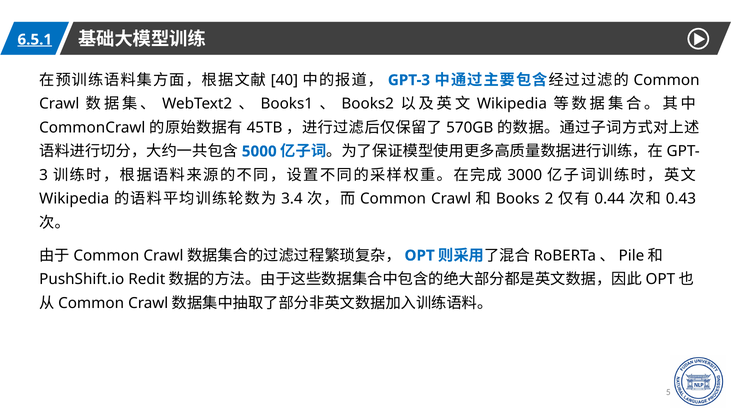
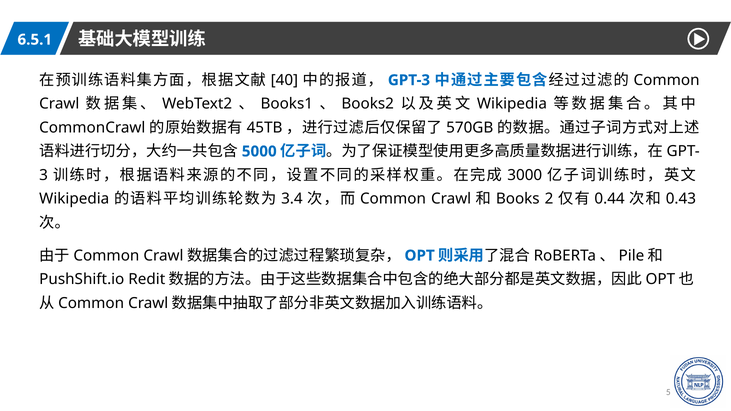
6.5.1 underline: present -> none
